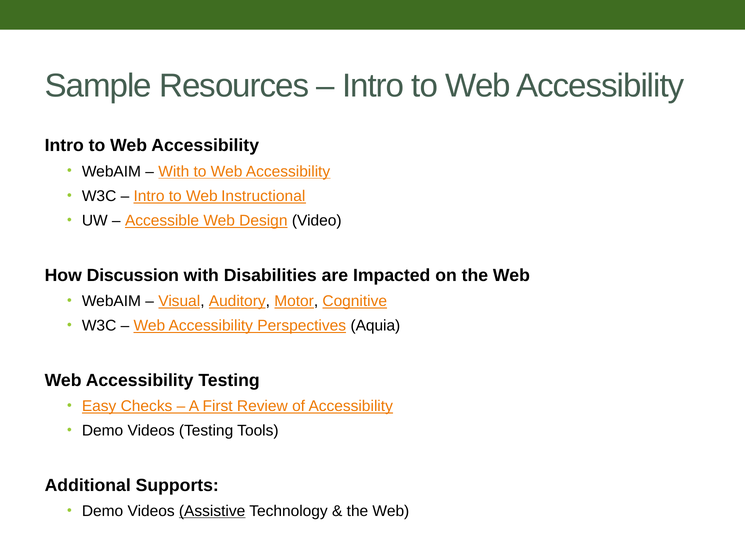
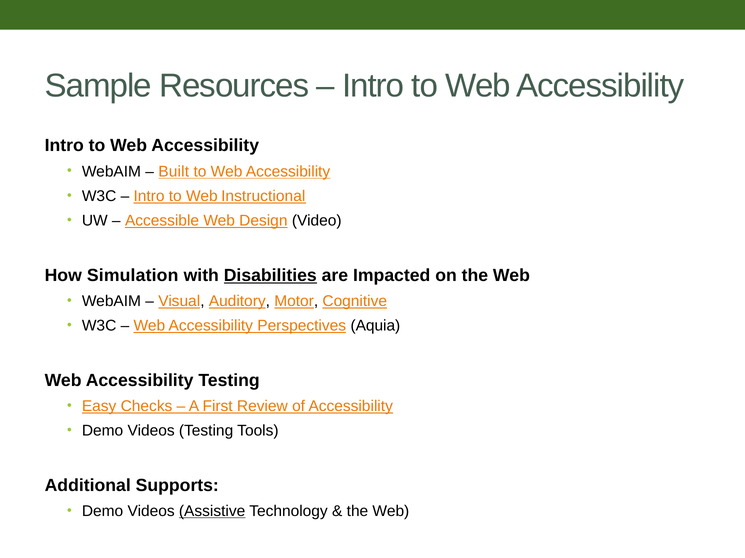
With at (174, 172): With -> Built
Discussion: Discussion -> Simulation
Disabilities underline: none -> present
